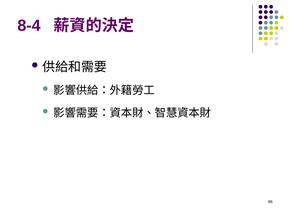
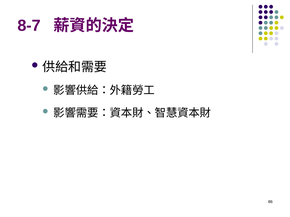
8-4: 8-4 -> 8-7
